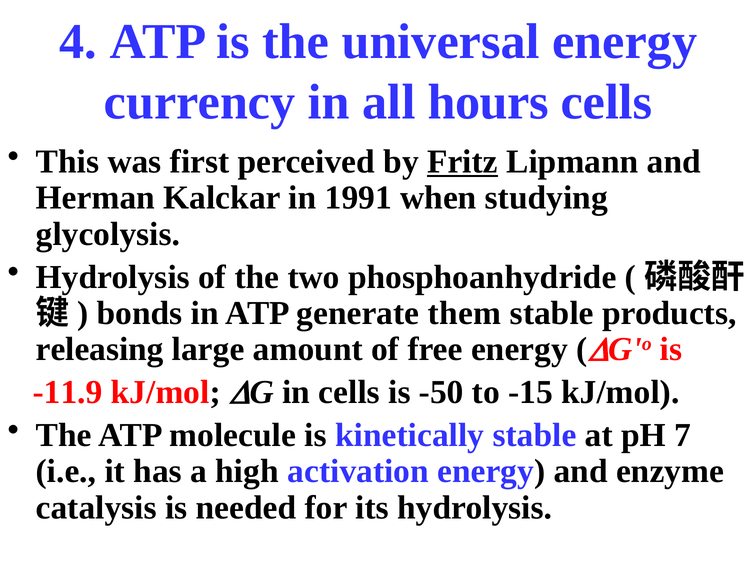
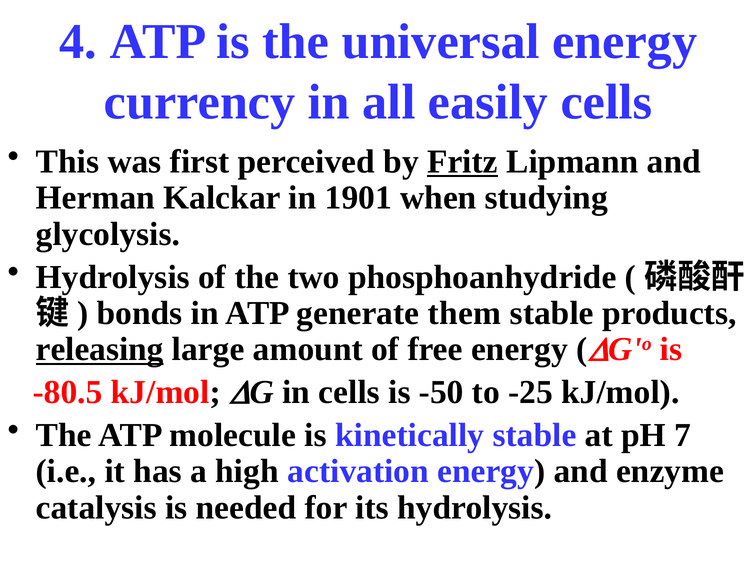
hours: hours -> easily
1991: 1991 -> 1901
releasing underline: none -> present
-11.9: -11.9 -> -80.5
-15: -15 -> -25
